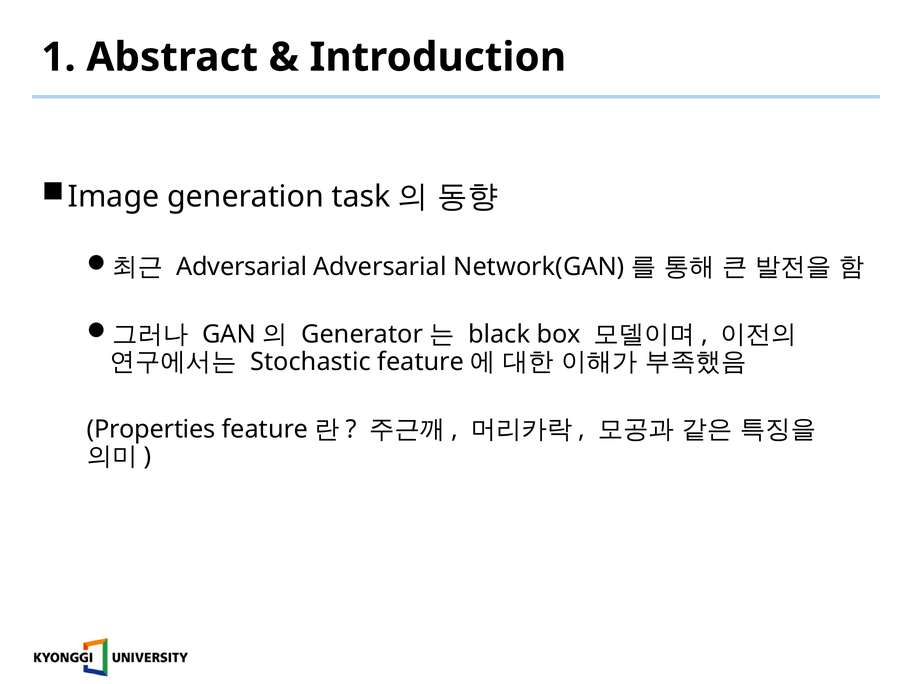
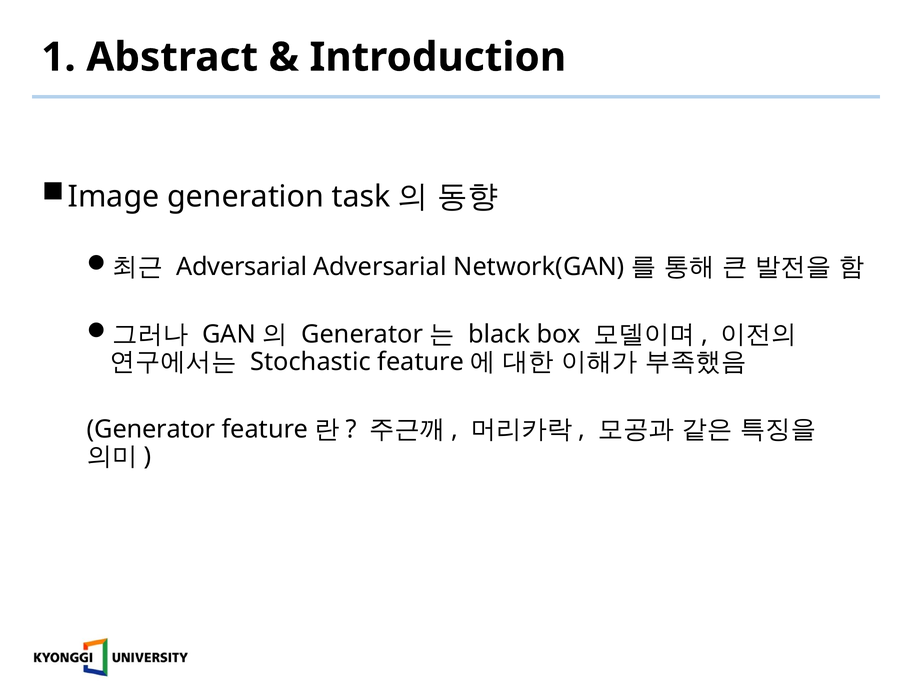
Properties: Properties -> Generator
